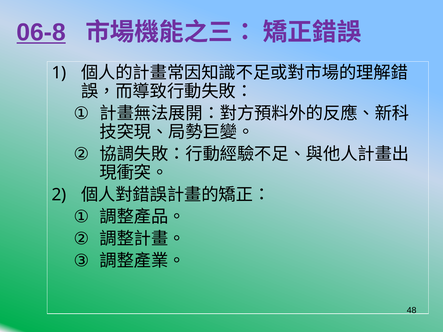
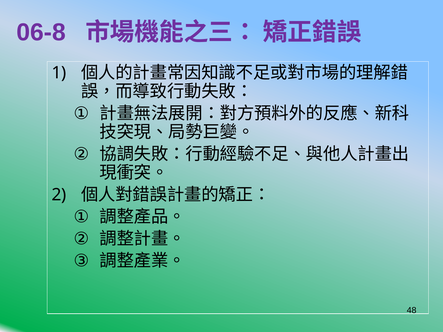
06-8 underline: present -> none
